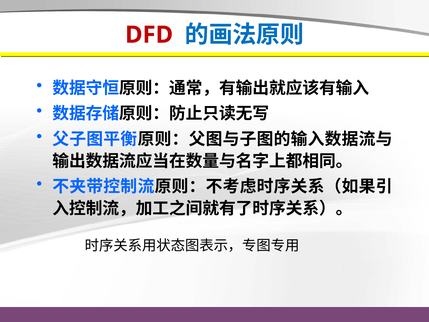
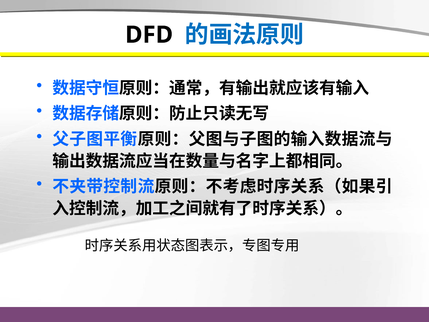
DFD colour: red -> black
